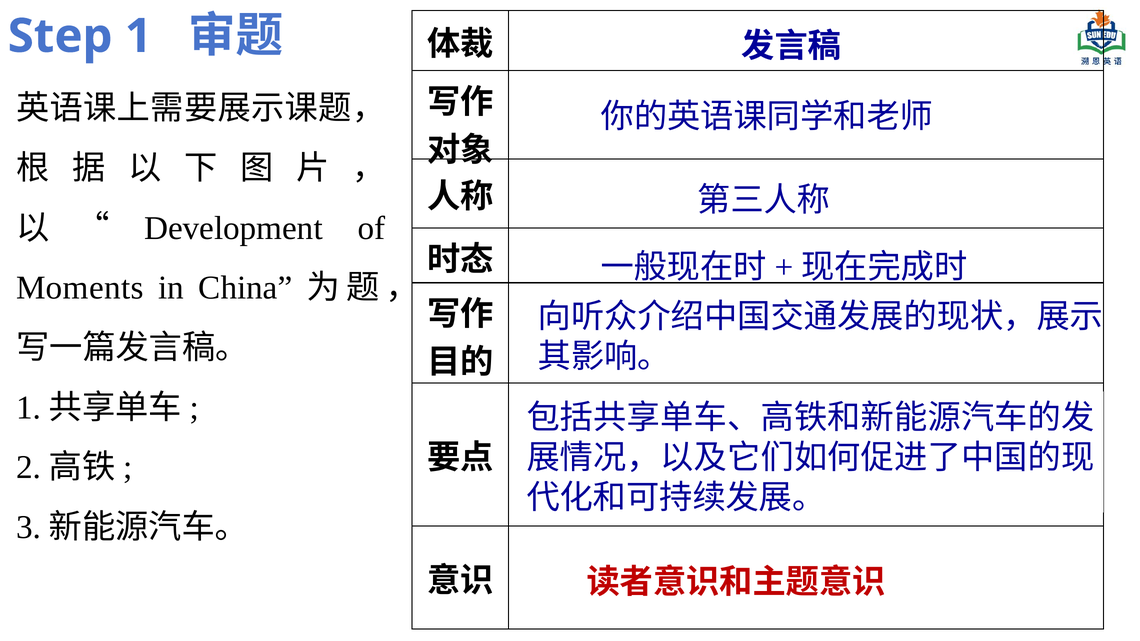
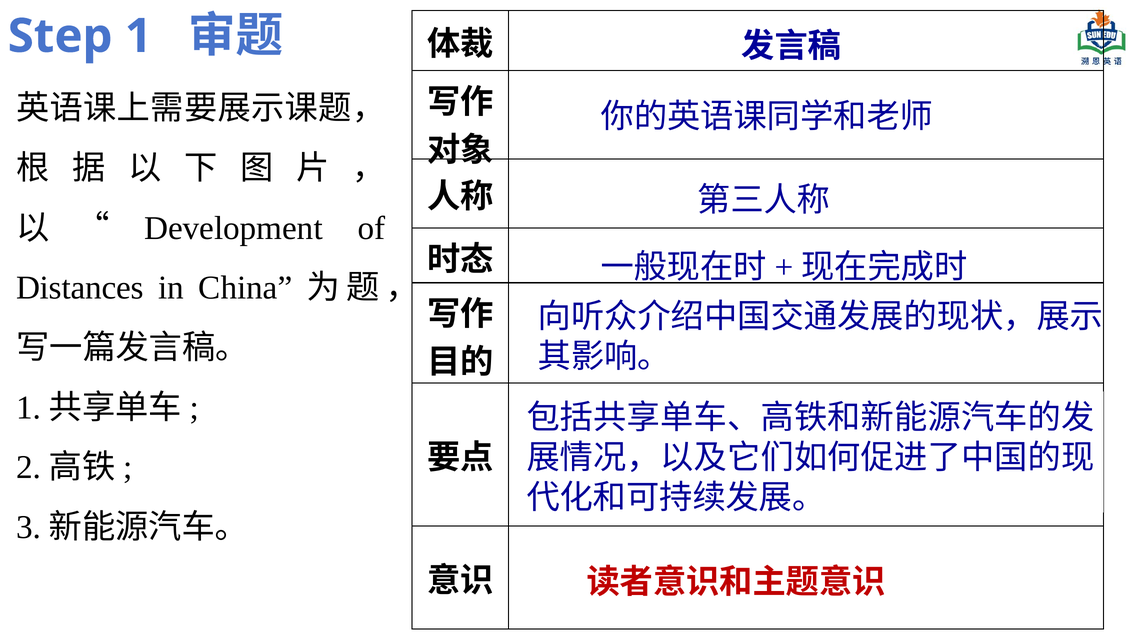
Moments: Moments -> Distances
